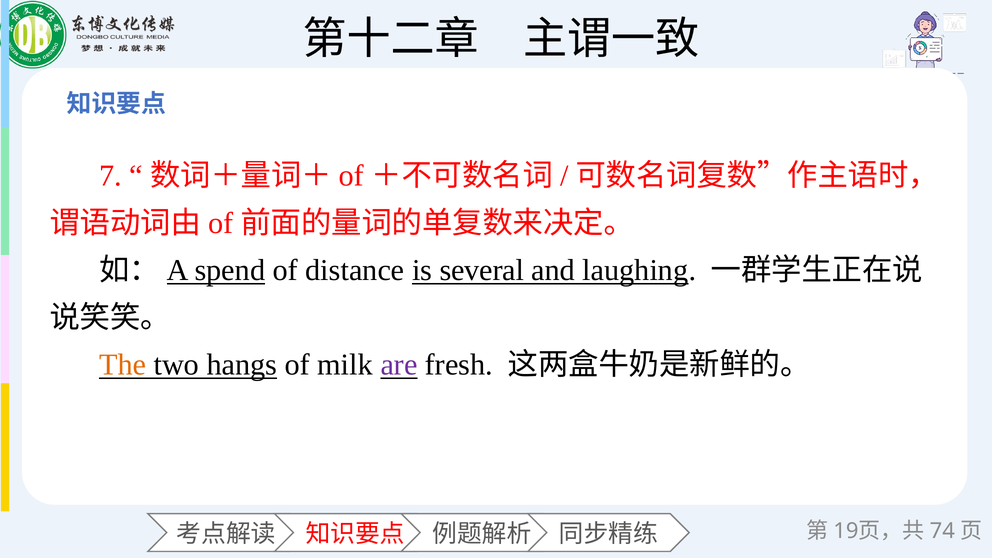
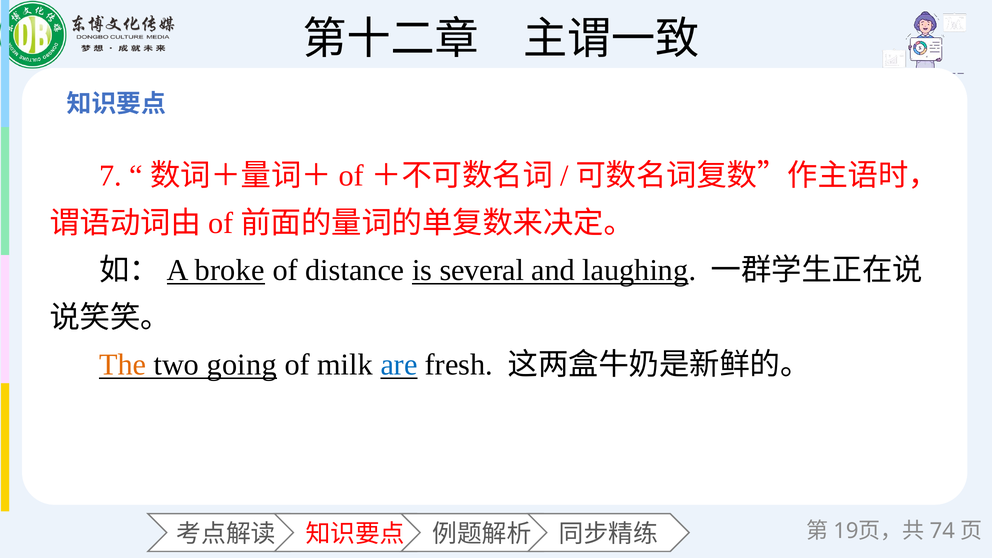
spend: spend -> broke
hangs: hangs -> going
are colour: purple -> blue
